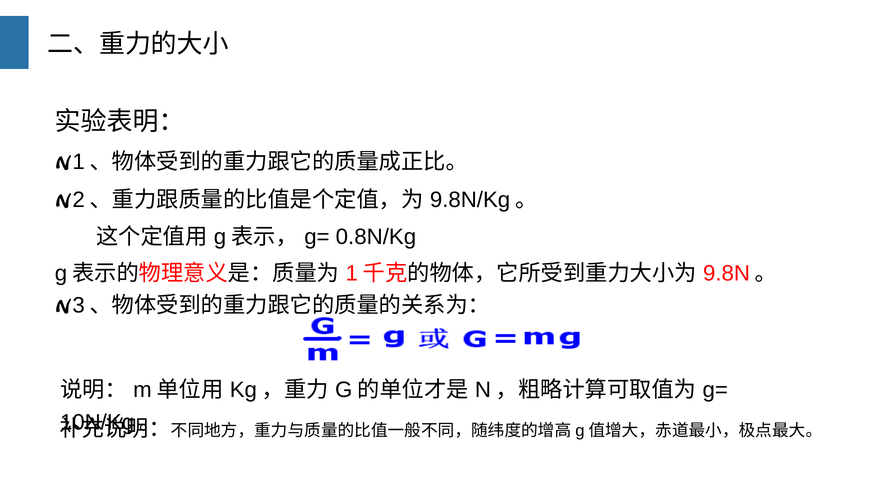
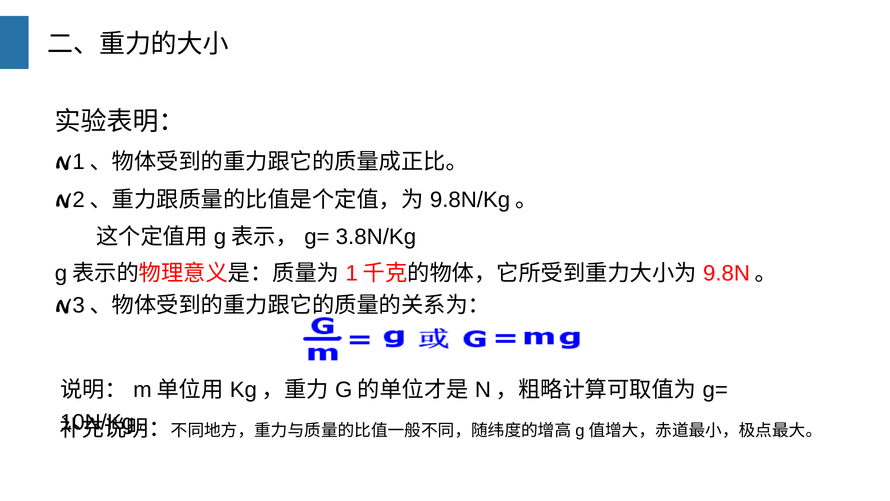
0.8N/Kg: 0.8N/Kg -> 3.8N/Kg
